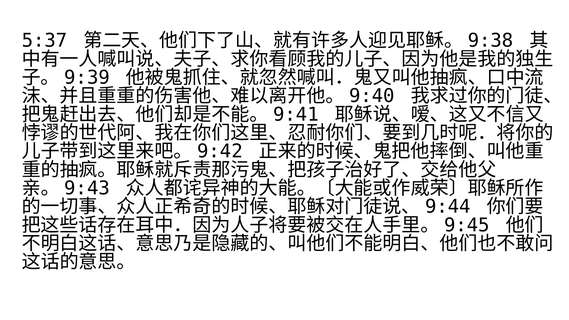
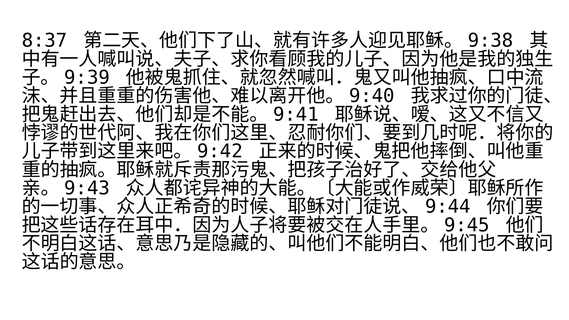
5:37: 5:37 -> 8:37
